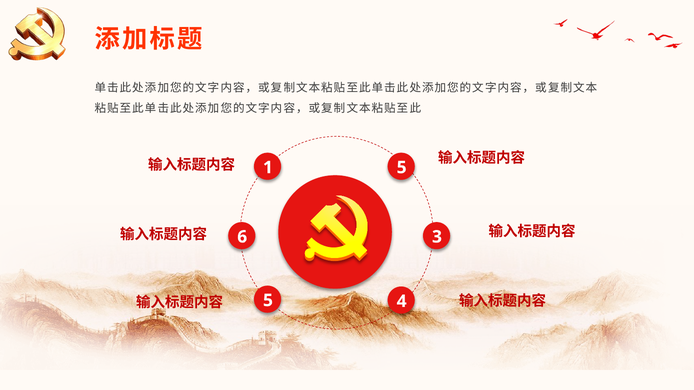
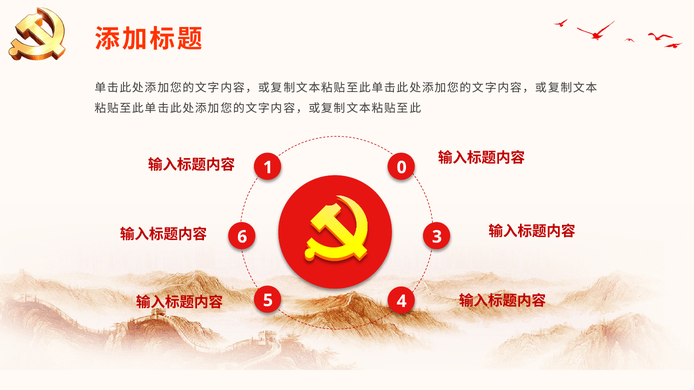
1 5: 5 -> 0
